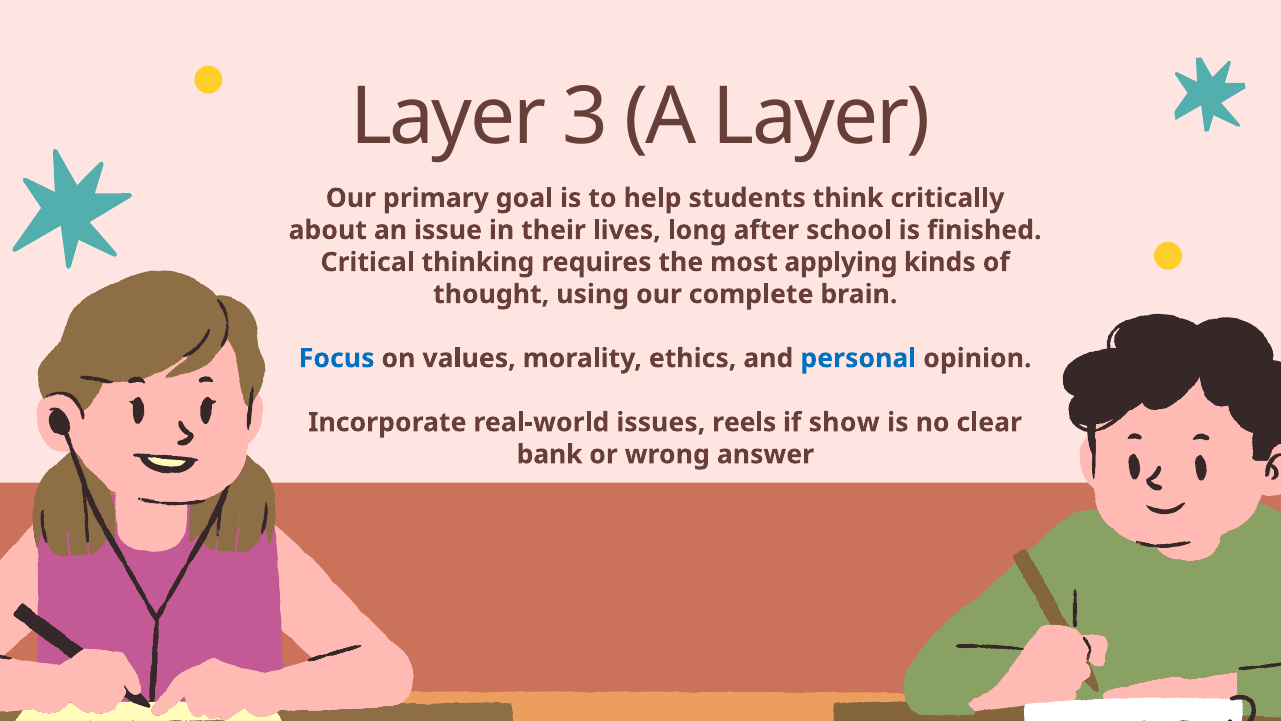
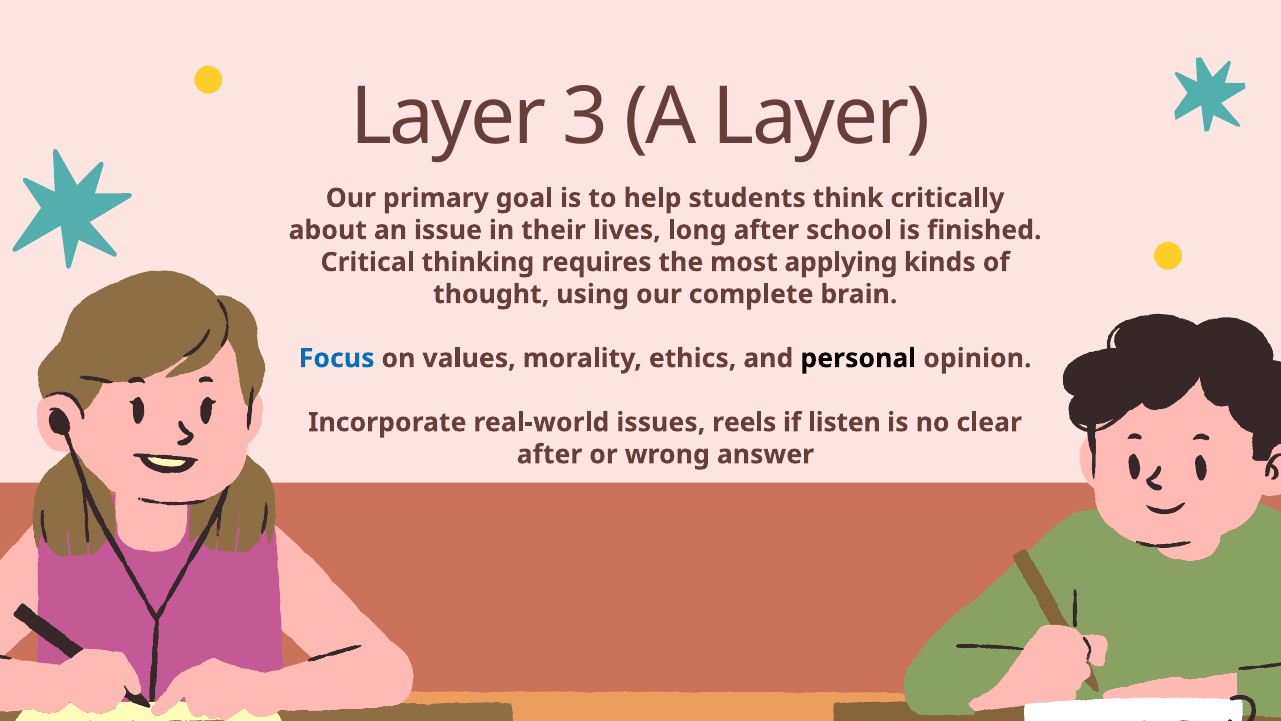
personal colour: blue -> black
show: show -> listen
bank at (550, 454): bank -> after
